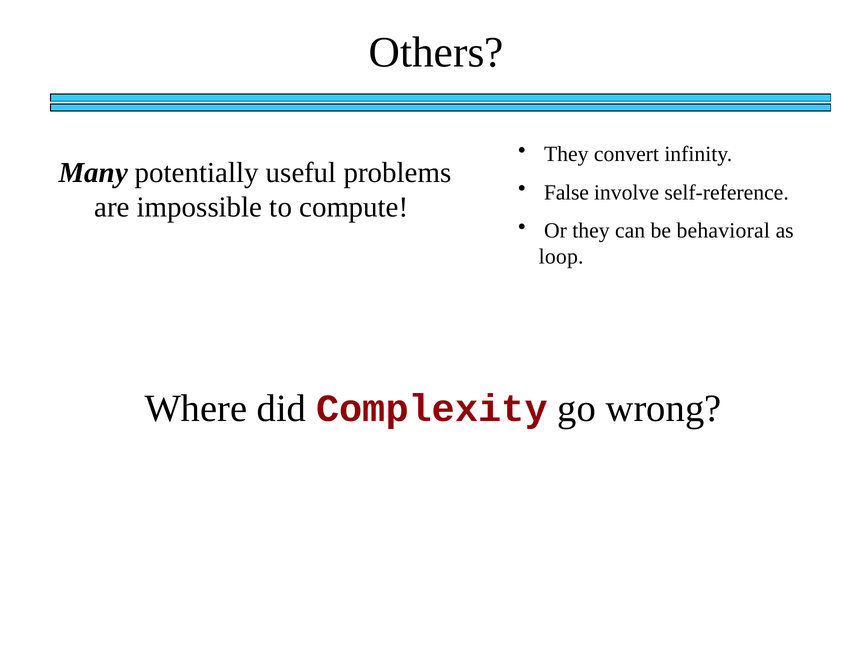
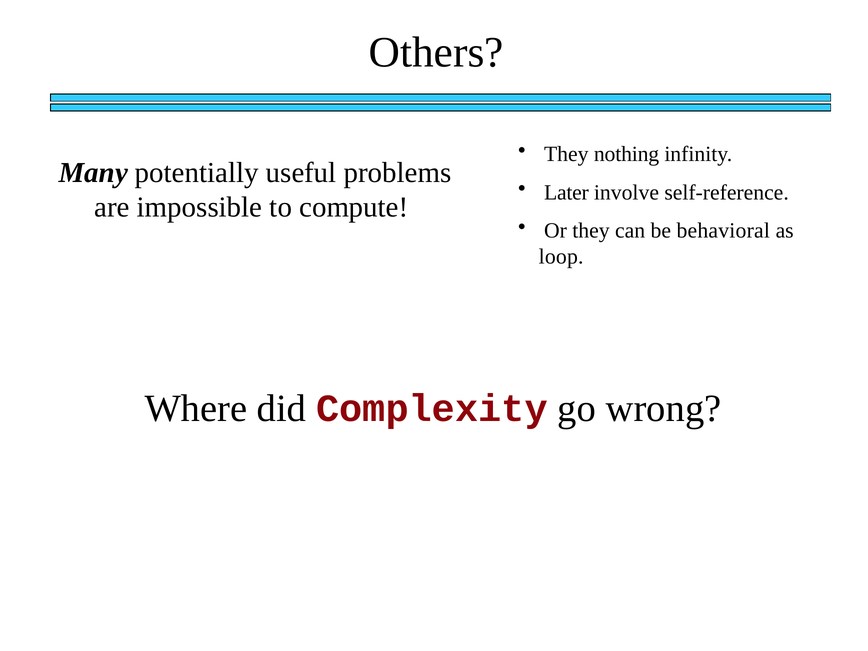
convert: convert -> nothing
False: False -> Later
